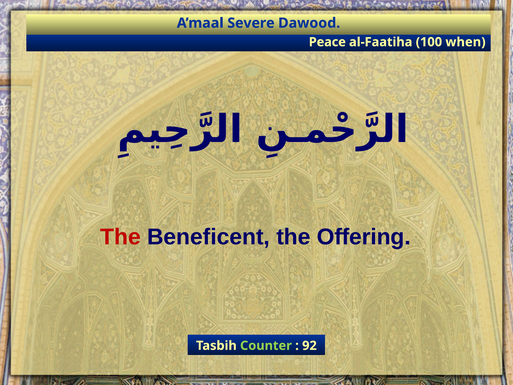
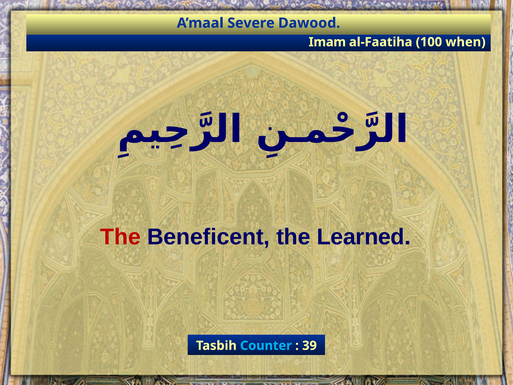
Peace: Peace -> Imam
Offering: Offering -> Learned
Counter colour: light green -> light blue
92: 92 -> 39
